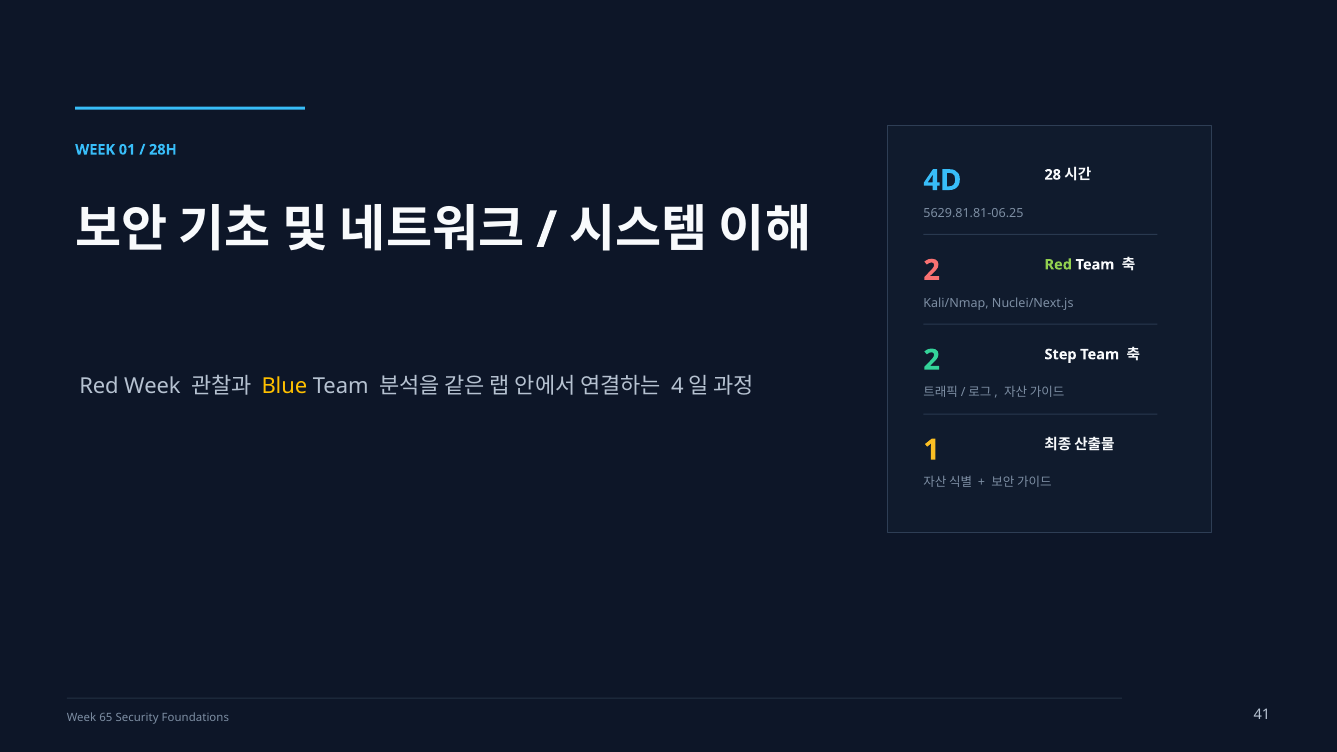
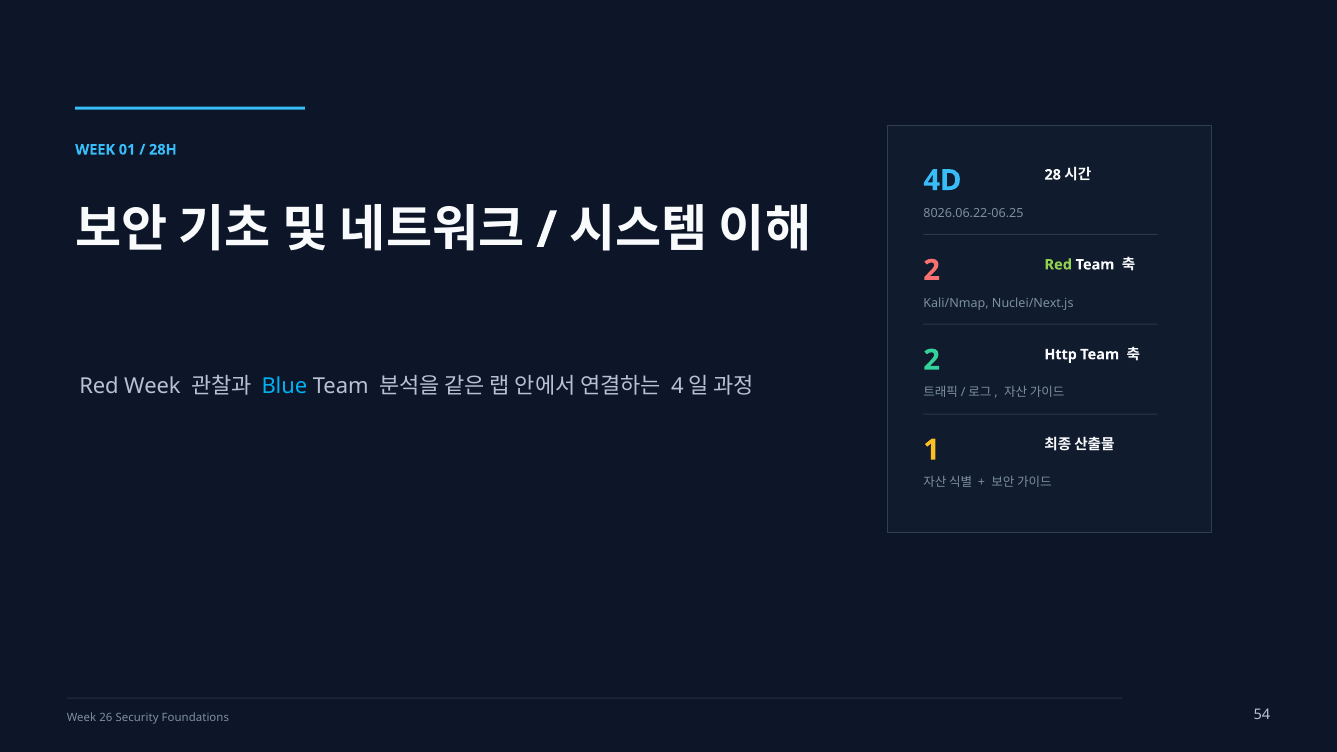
5629.81.81-06.25: 5629.81.81-06.25 -> 8026.06.22-06.25
Step: Step -> Http
Blue colour: yellow -> light blue
65: 65 -> 26
41: 41 -> 54
